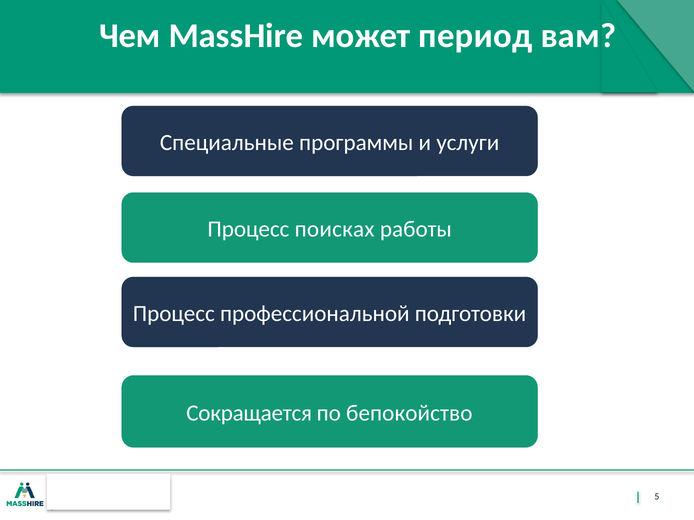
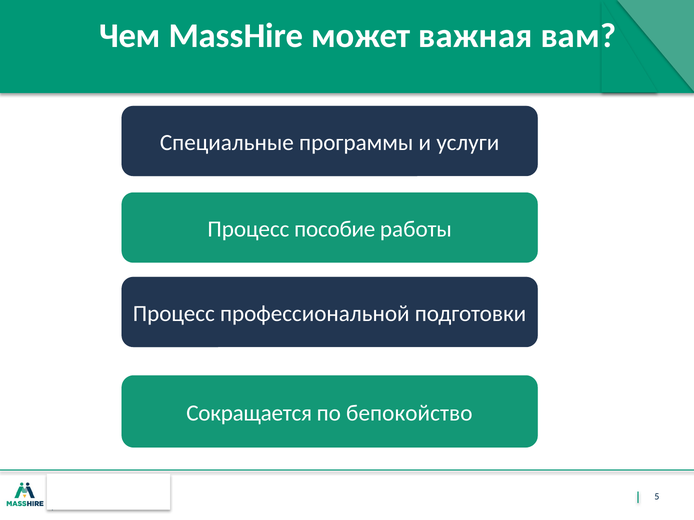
период: период -> важная
поисках: поисках -> пособие
